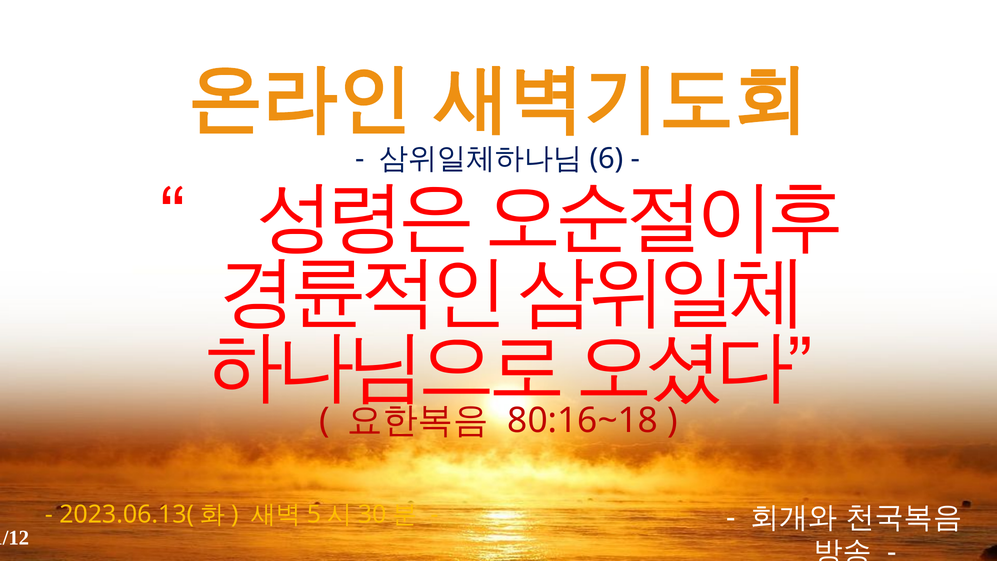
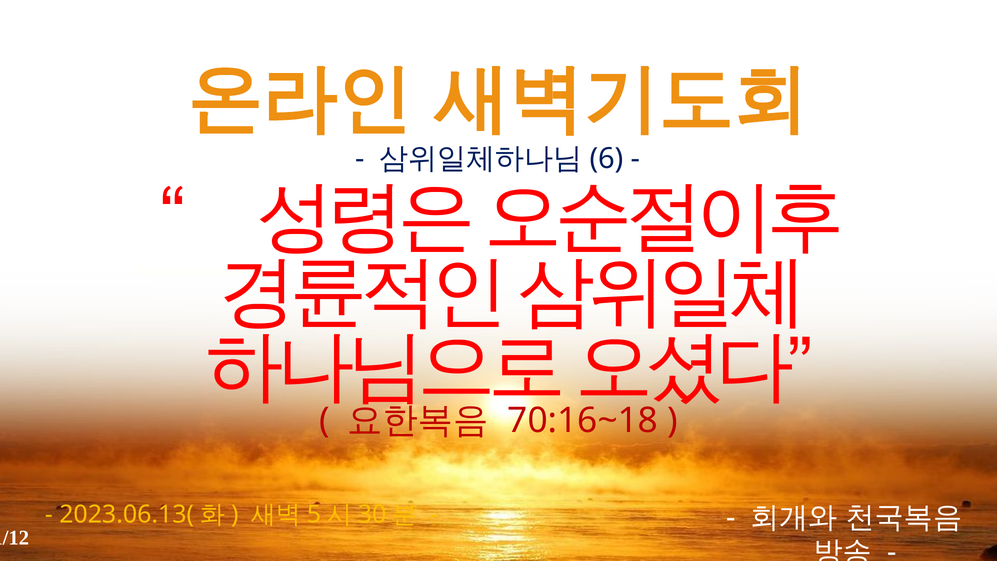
80:16~18: 80:16~18 -> 70:16~18
